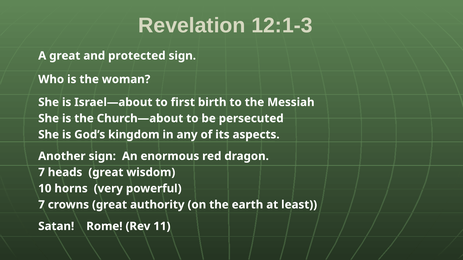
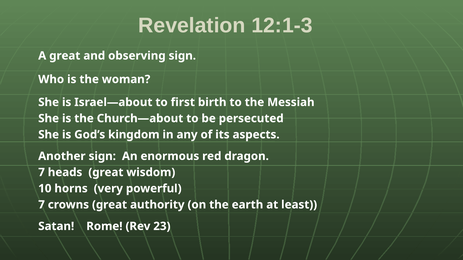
protected: protected -> observing
11: 11 -> 23
